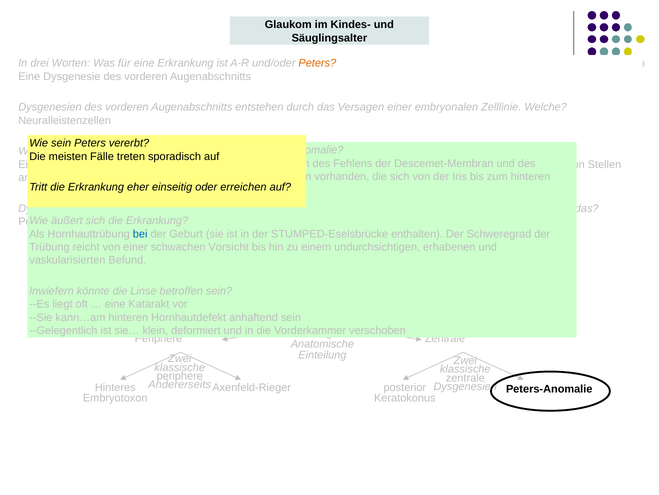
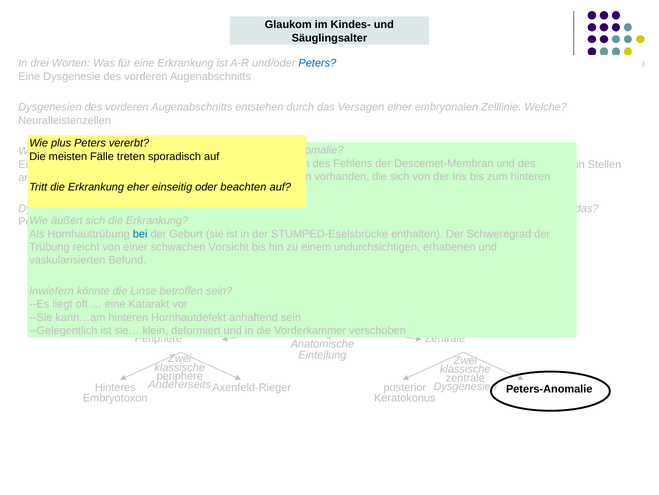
Peters at (317, 63) colour: orange -> blue
sein at (61, 143): sein -> plus
erreichen: erreichen -> beachten
